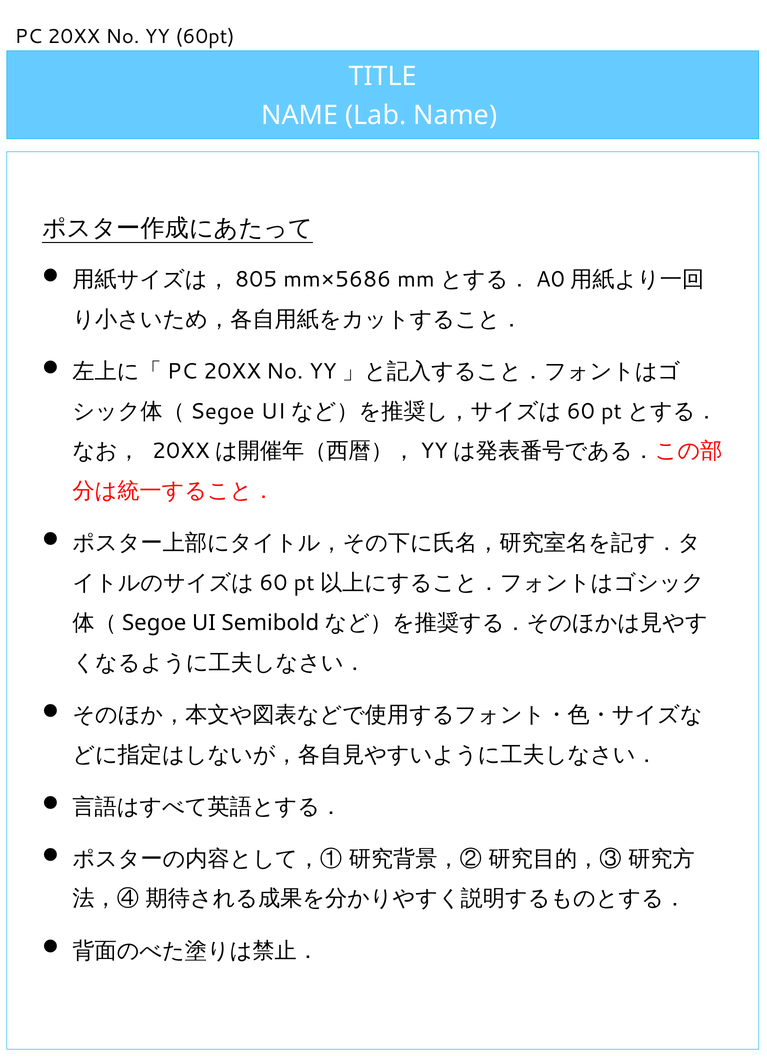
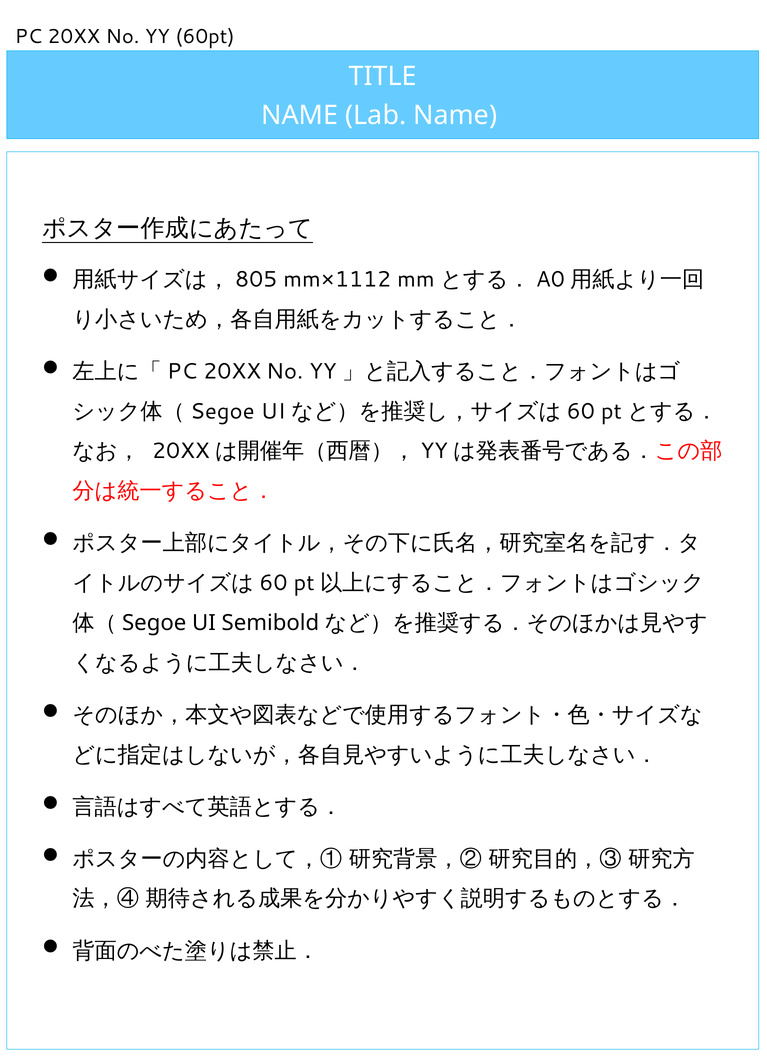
mm×5686: mm×5686 -> mm×1112
